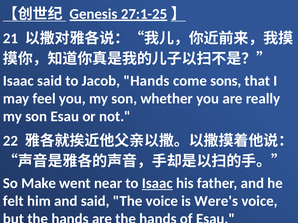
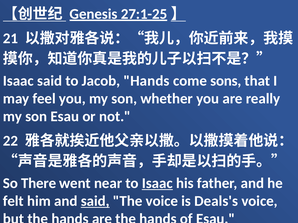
Make: Make -> There
said at (95, 201) underline: none -> present
Were's: Were's -> Deals's
